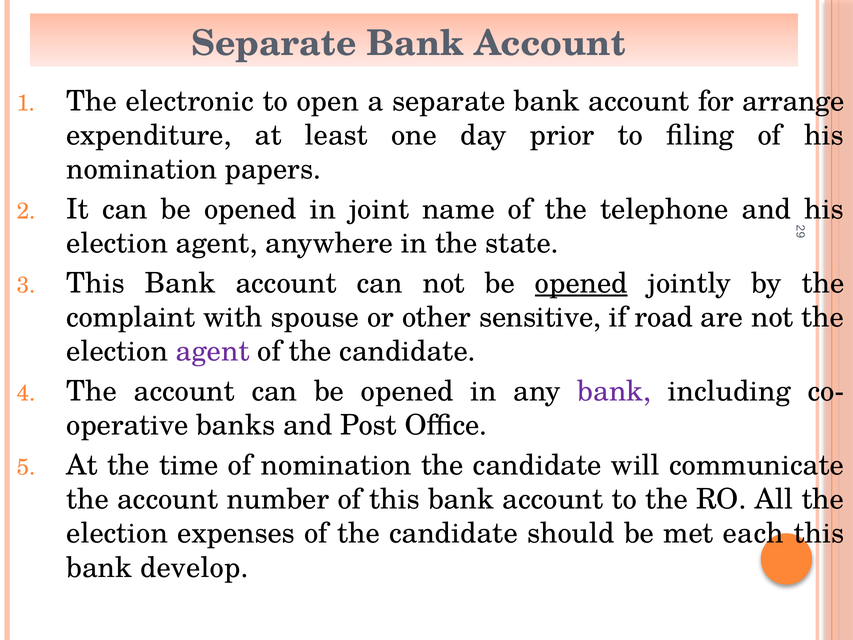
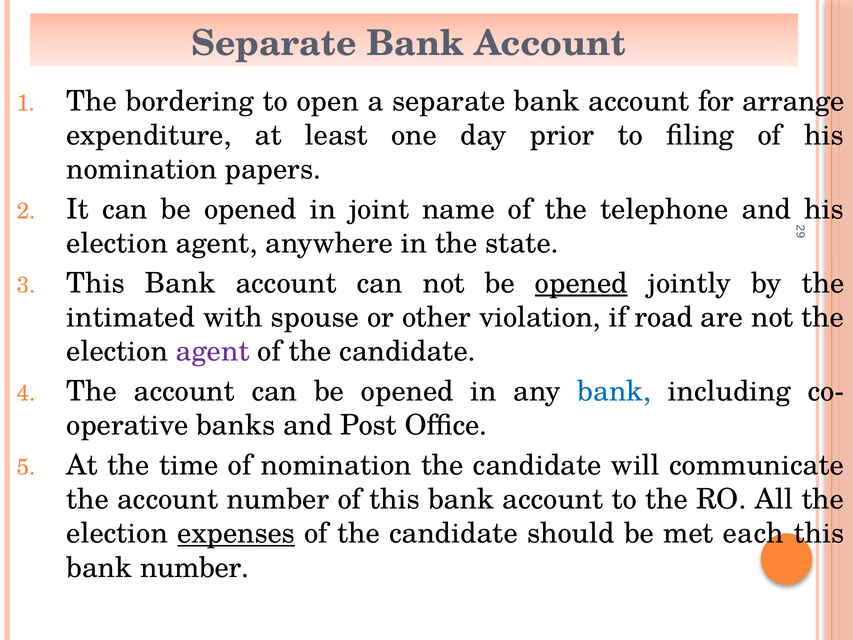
electronic: electronic -> bordering
complaint: complaint -> intimated
sensitive: sensitive -> violation
bank at (614, 391) colour: purple -> blue
expenses underline: none -> present
bank develop: develop -> number
